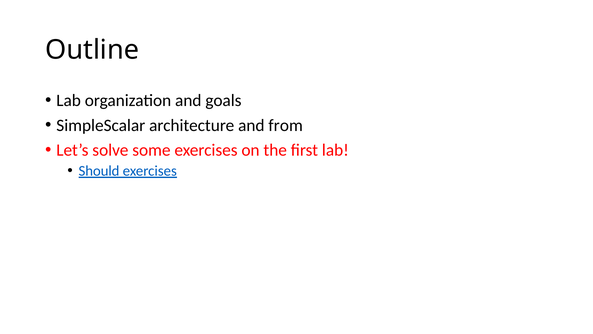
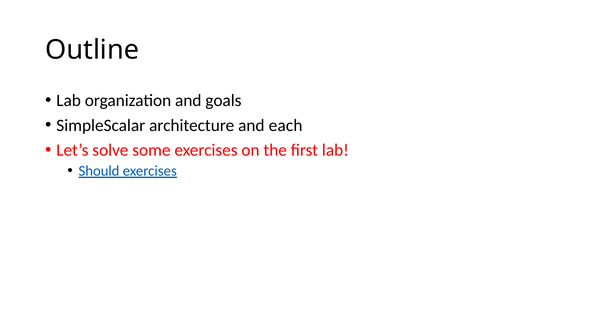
from: from -> each
